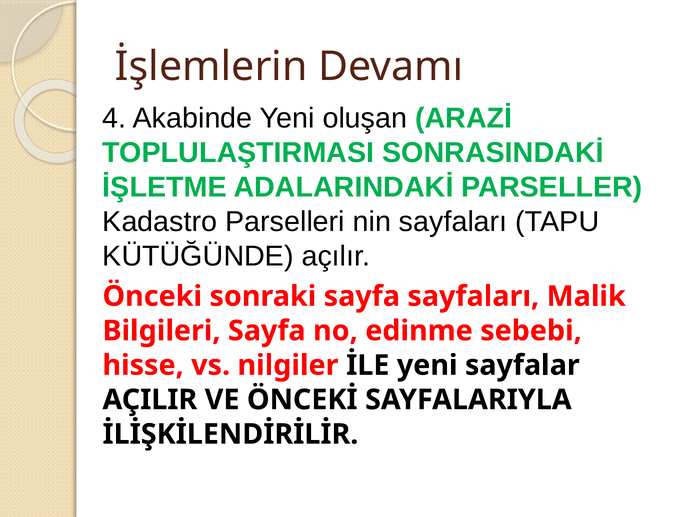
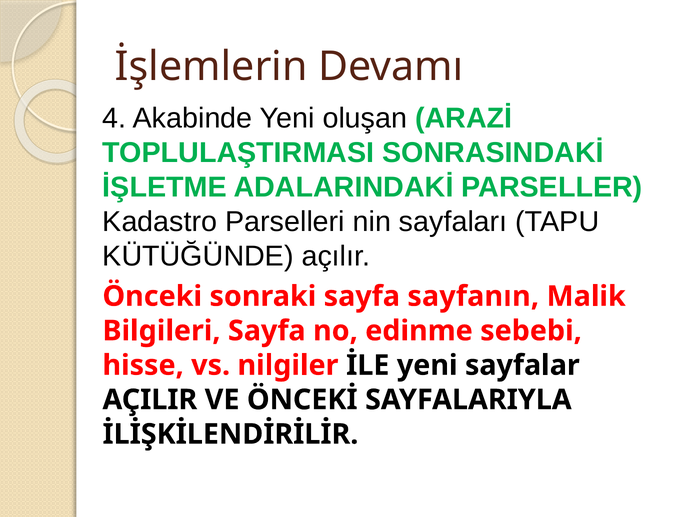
sayfa sayfaları: sayfaları -> sayfanın
